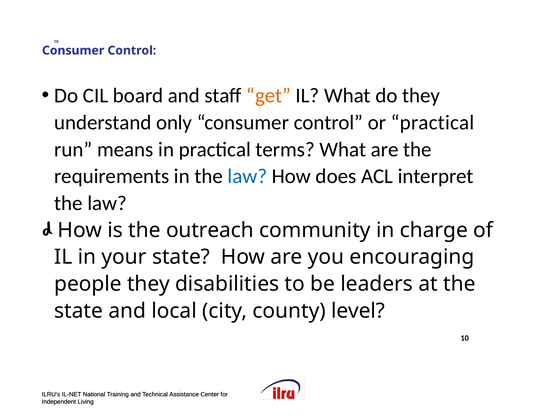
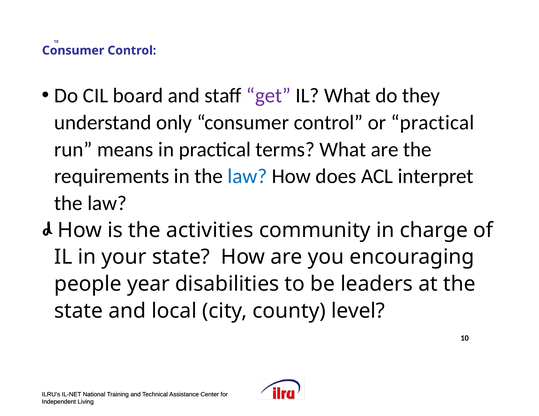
get colour: orange -> purple
outreach: outreach -> activities
people they: they -> year
